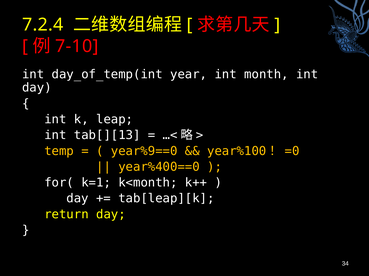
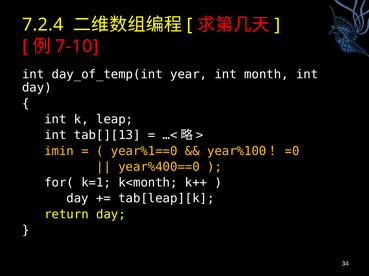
temp: temp -> imin
year%9==0: year%9==0 -> year%1==0
